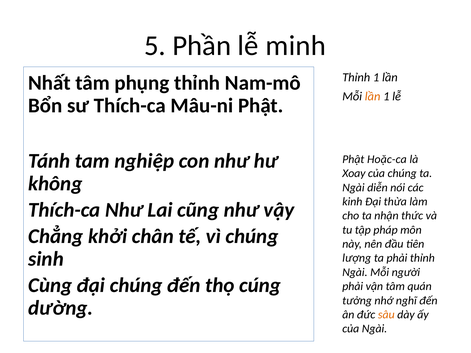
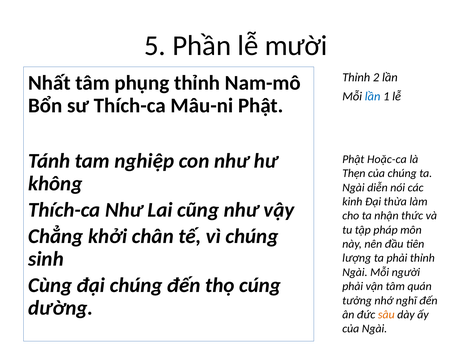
minh: minh -> mười
Thỉnh 1: 1 -> 2
lần at (373, 96) colour: orange -> blue
Xoay: Xoay -> Thẹn
